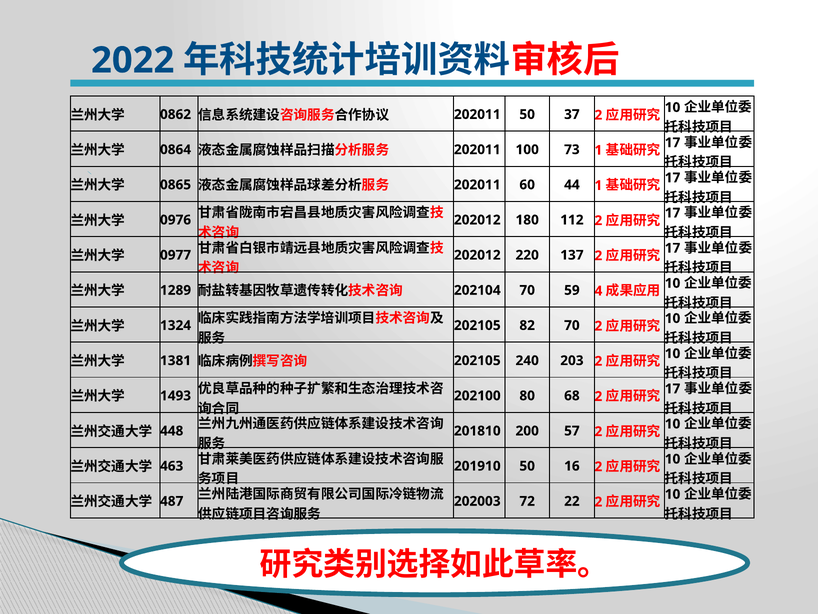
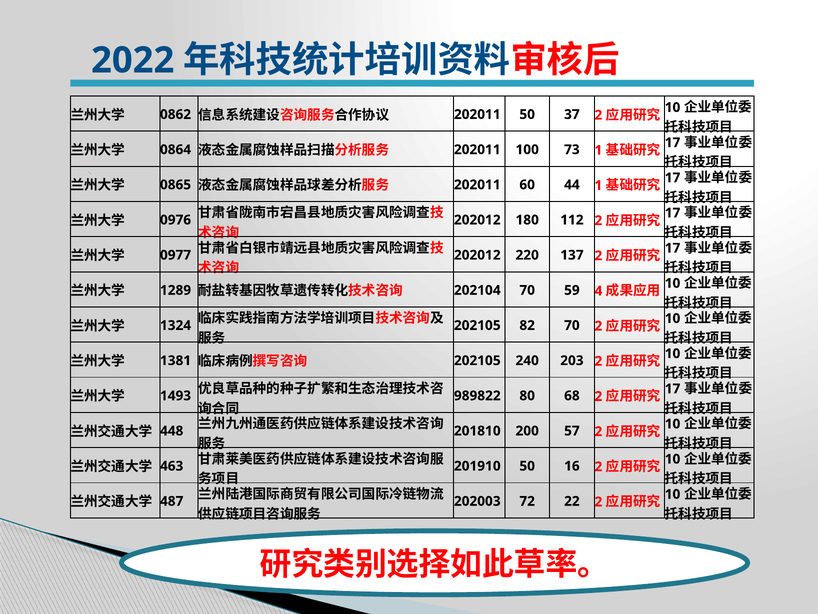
202100: 202100 -> 989822
